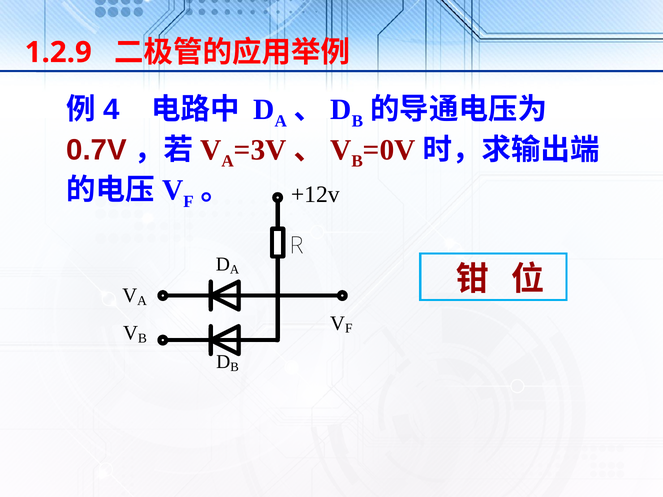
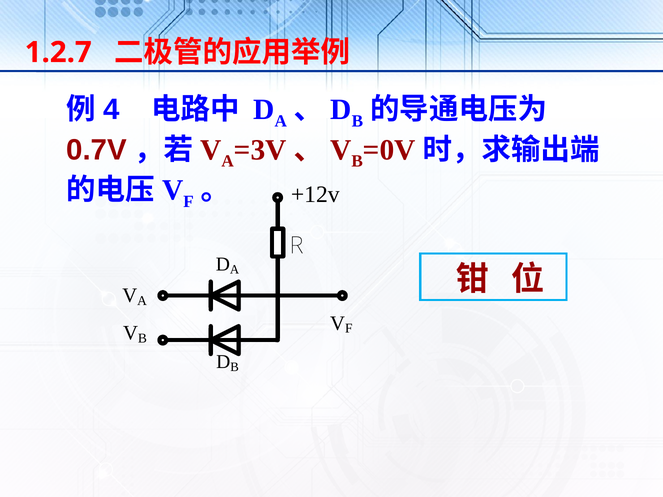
1.2.9: 1.2.9 -> 1.2.7
